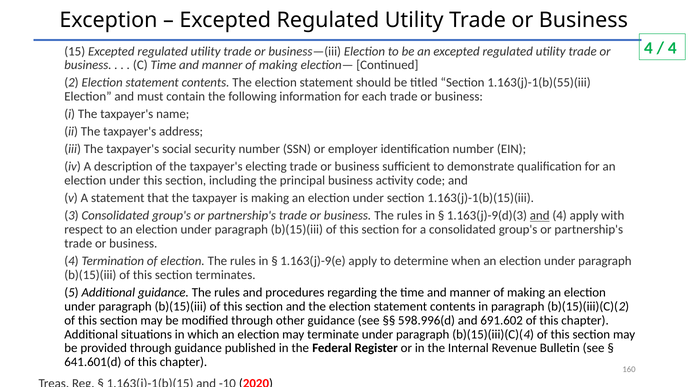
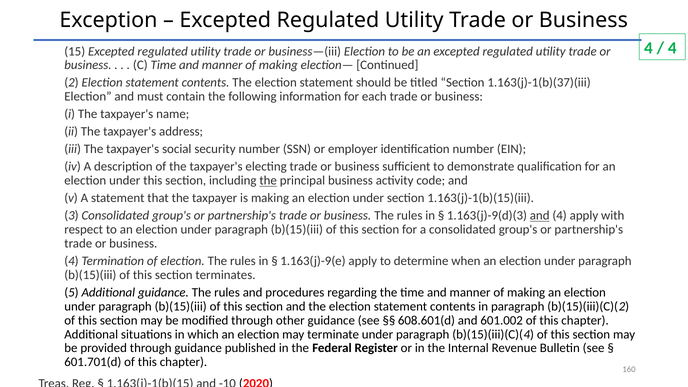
1.163(j)-1(b)(55)(iii: 1.163(j)-1(b)(55)(iii -> 1.163(j)-1(b)(37)(iii
the at (268, 181) underline: none -> present
598.996(d: 598.996(d -> 608.601(d
691.602: 691.602 -> 601.002
641.601(d: 641.601(d -> 601.701(d
